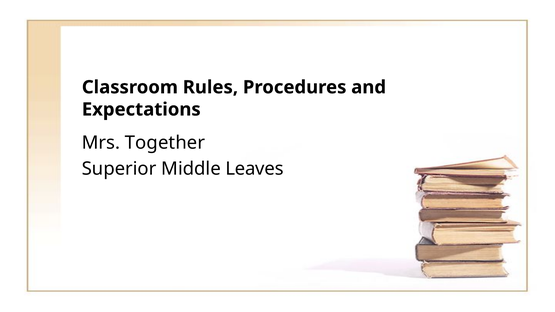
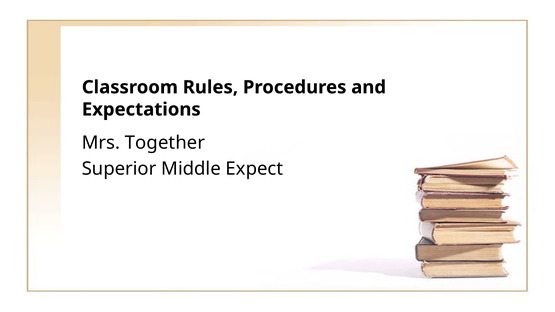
Leaves: Leaves -> Expect
